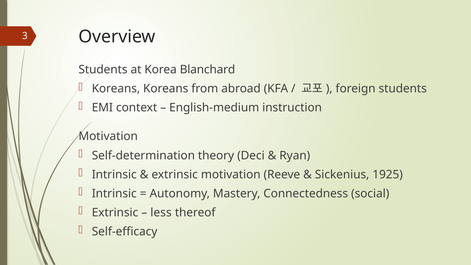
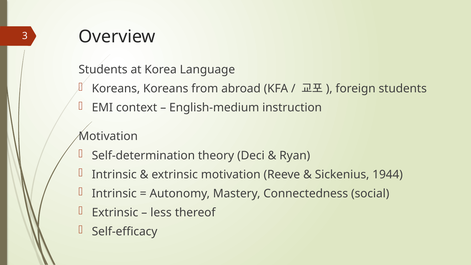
Blanchard: Blanchard -> Language
1925: 1925 -> 1944
